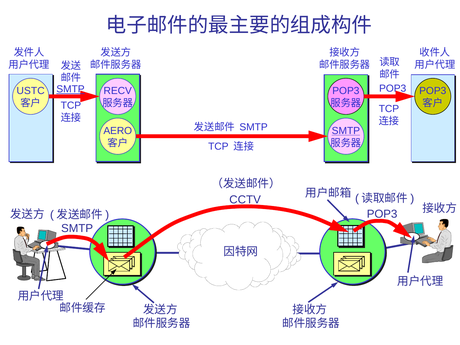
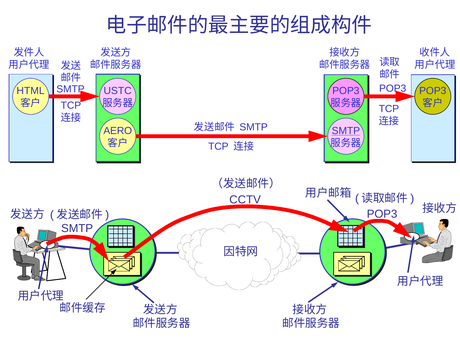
SMTP at (70, 89) underline: present -> none
USTC: USTC -> HTML
RECV: RECV -> USTC
